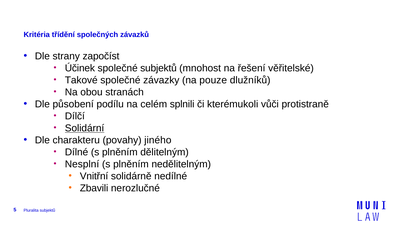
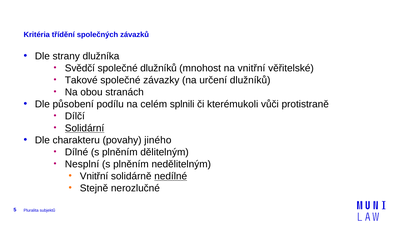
započíst: započíst -> dlužníka
Účinek: Účinek -> Svědčí
společné subjektů: subjektů -> dlužníků
na řešení: řešení -> vnitřní
pouze: pouze -> určení
nedílné underline: none -> present
Zbavili: Zbavili -> Stejně
